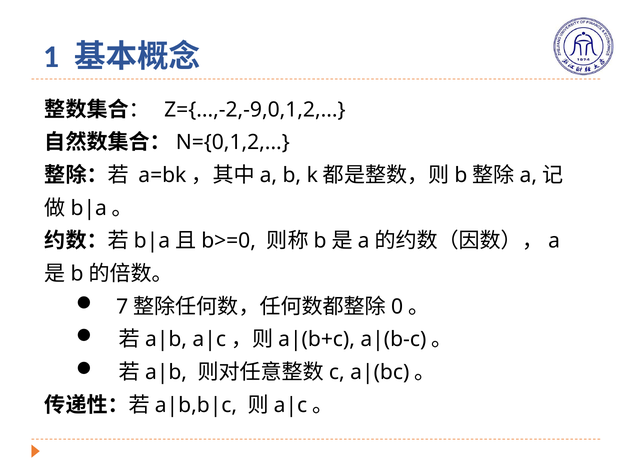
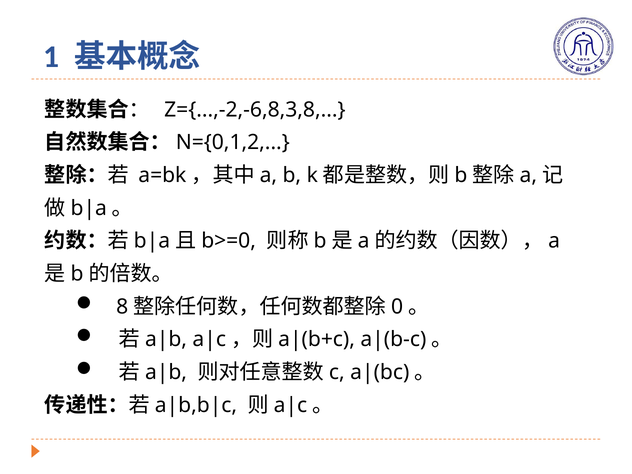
Z={...,-2,-9,0,1,2: Z={...,-2,-9,0,1,2 -> Z={...,-2,-6,8,3,8
7: 7 -> 8
